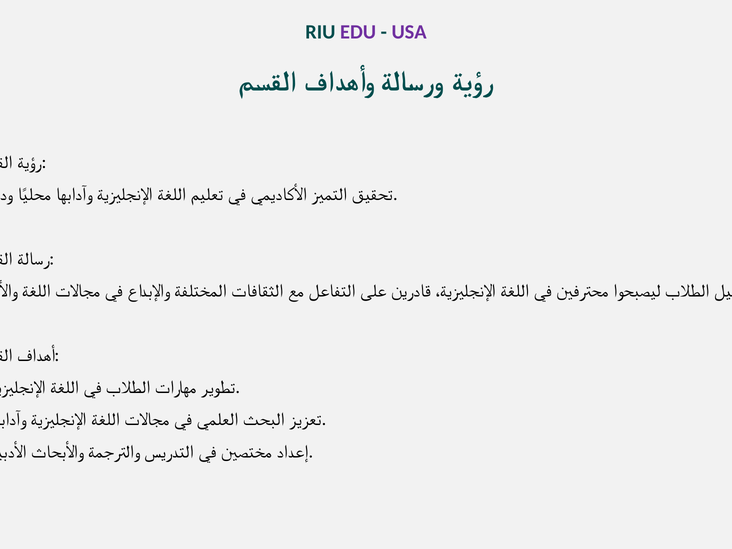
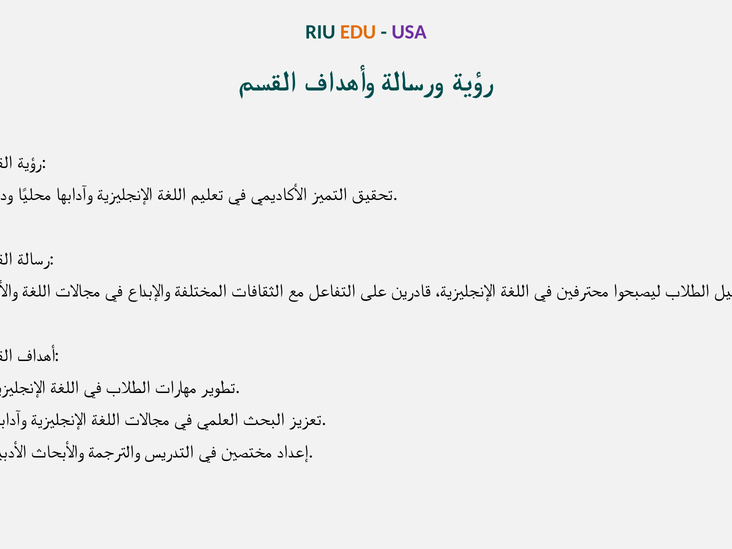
EDU colour: purple -> orange
